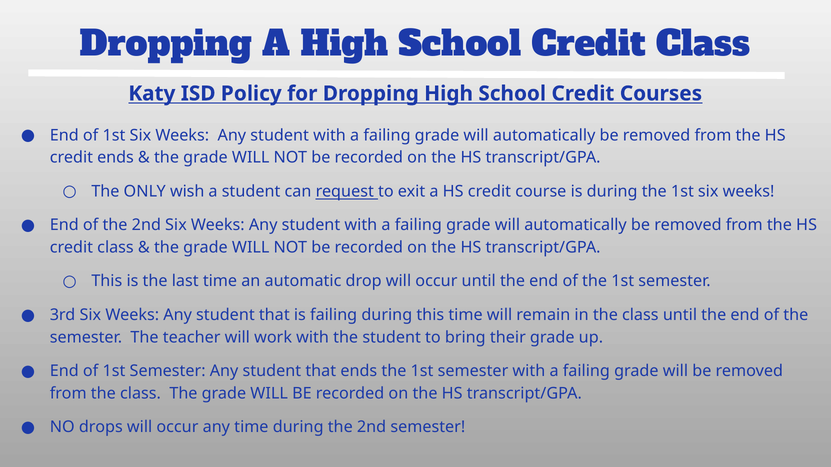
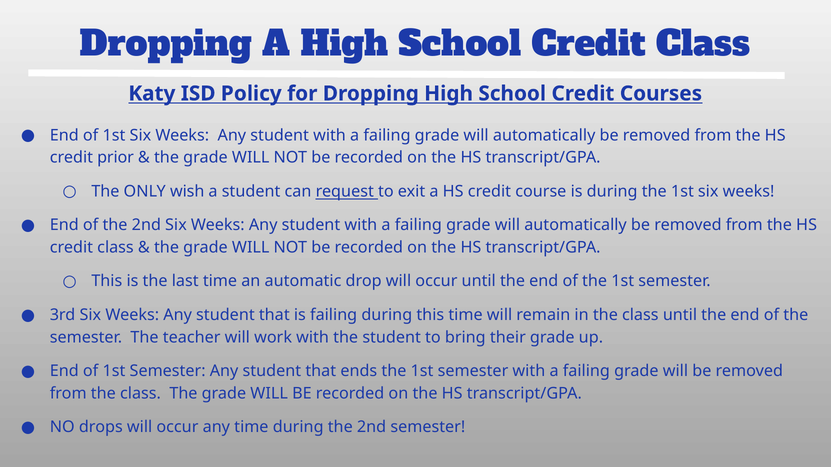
credit ends: ends -> prior
